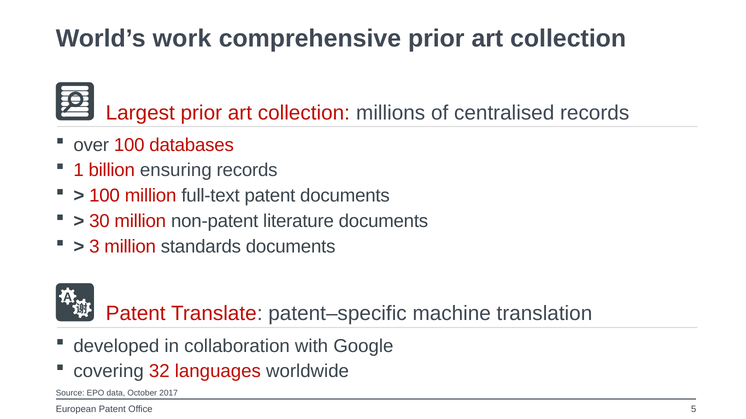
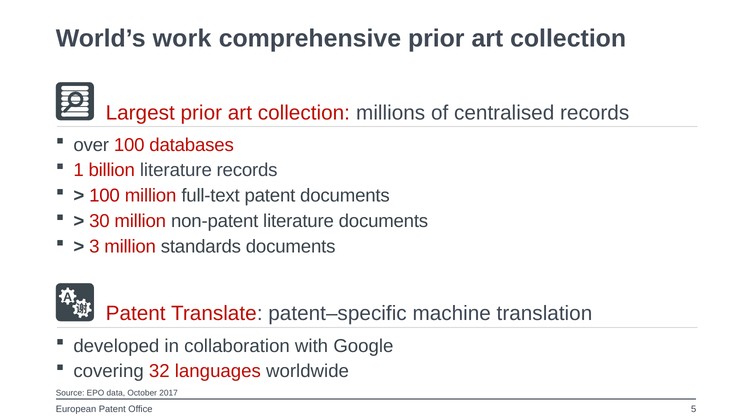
billion ensuring: ensuring -> literature
